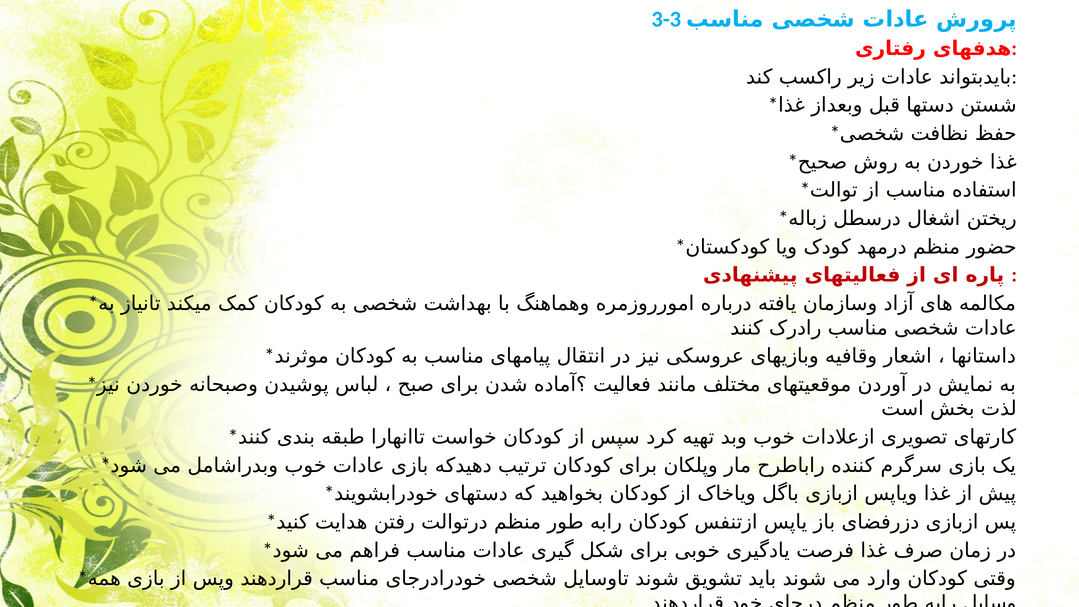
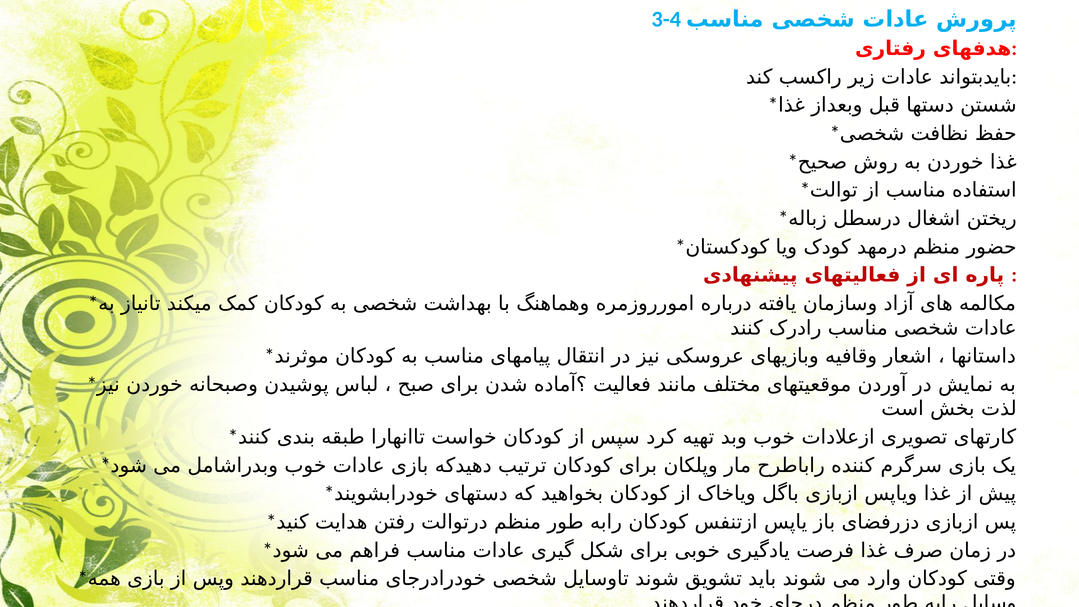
3-3: 3-3 -> 3-4
